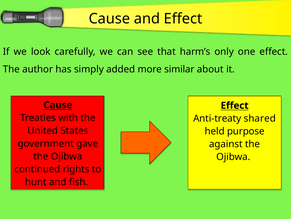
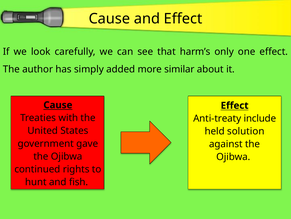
shared: shared -> include
purpose: purpose -> solution
